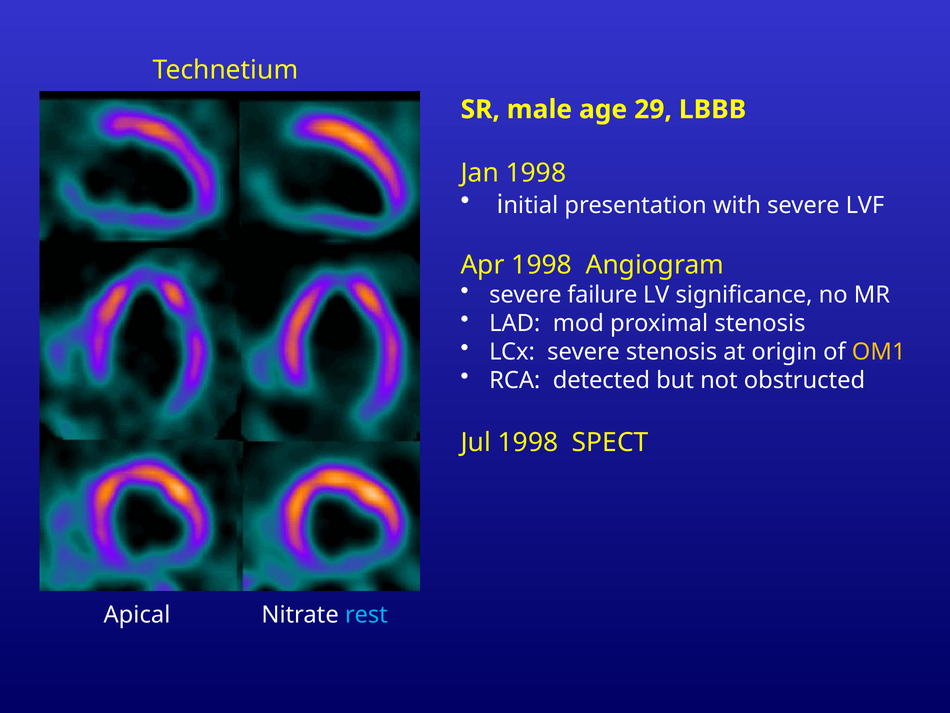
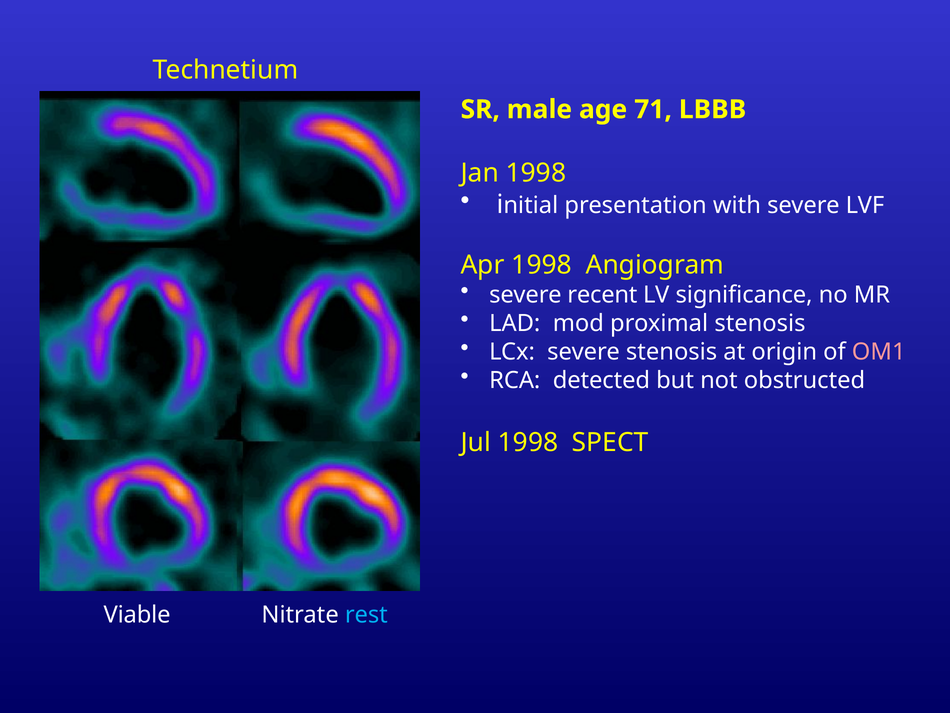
29: 29 -> 71
failure: failure -> recent
OM1 colour: yellow -> pink
Apical: Apical -> Viable
